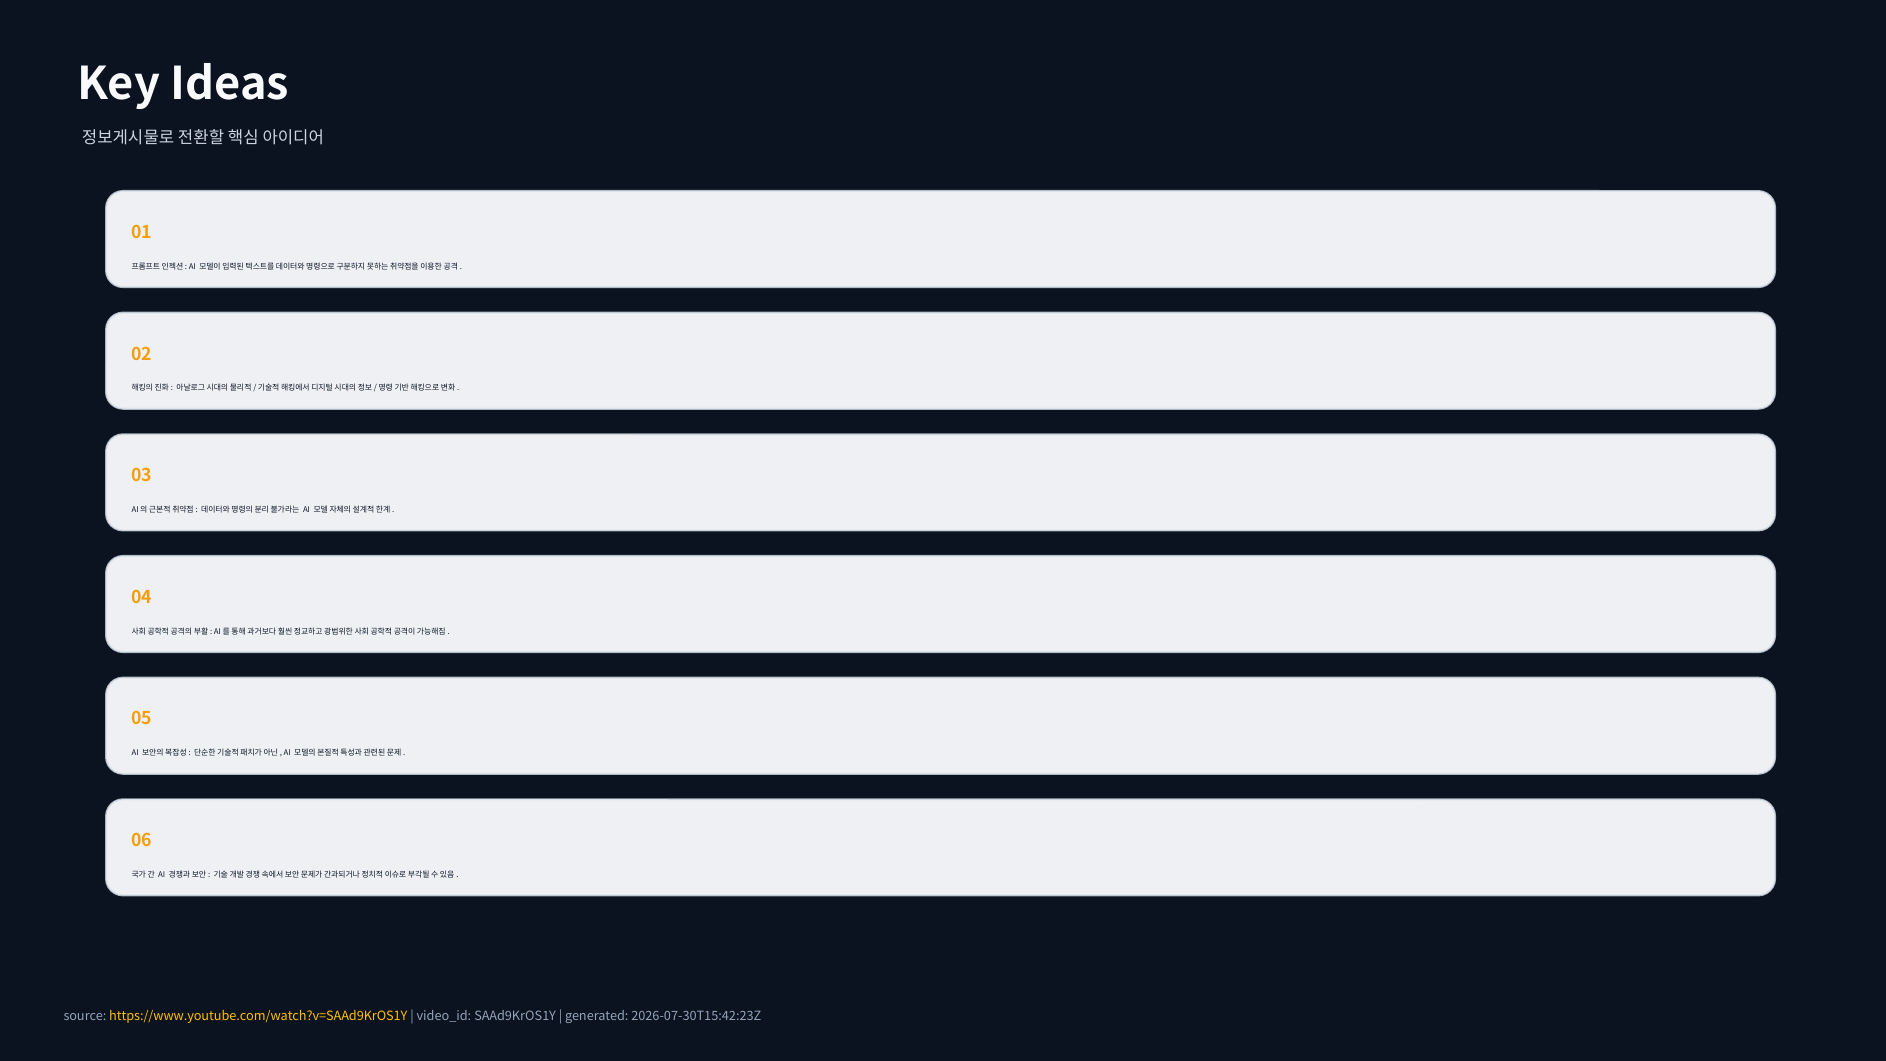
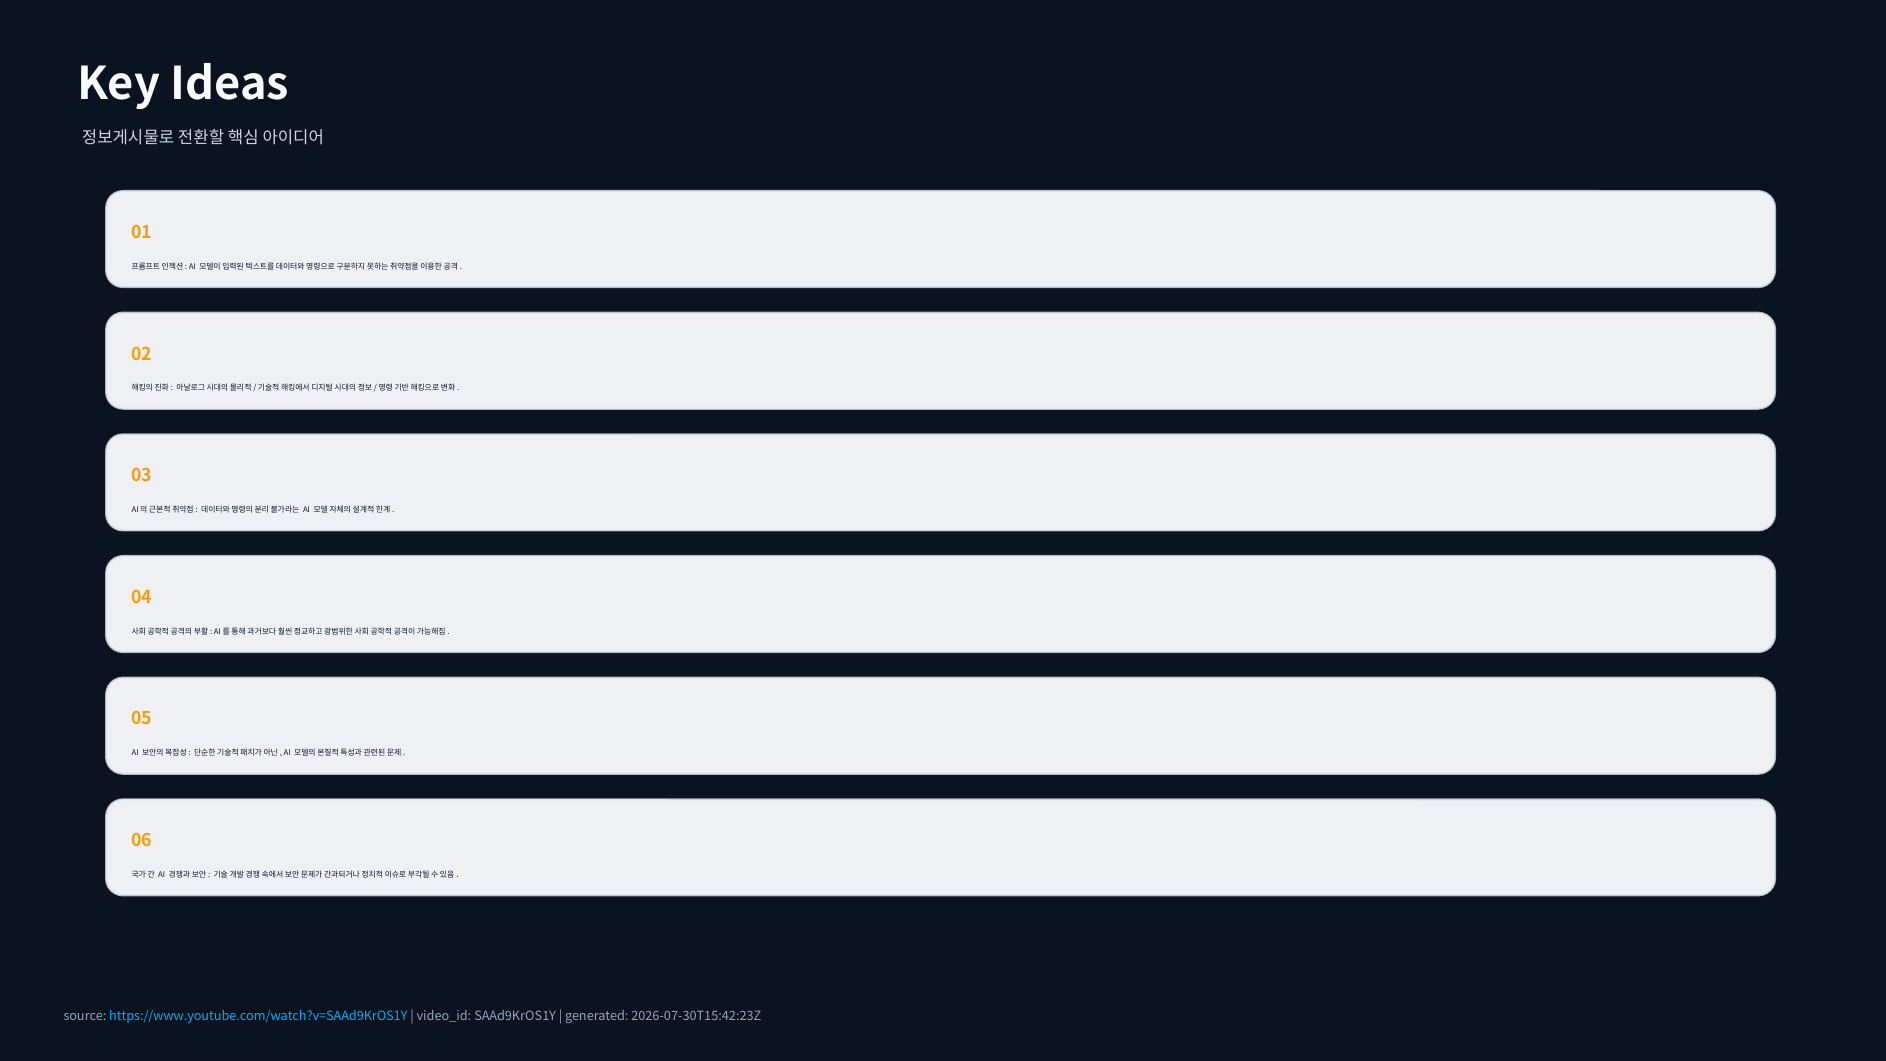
https://www.youtube.com/watch?v=SAAd9KrOS1Y colour: yellow -> light blue
